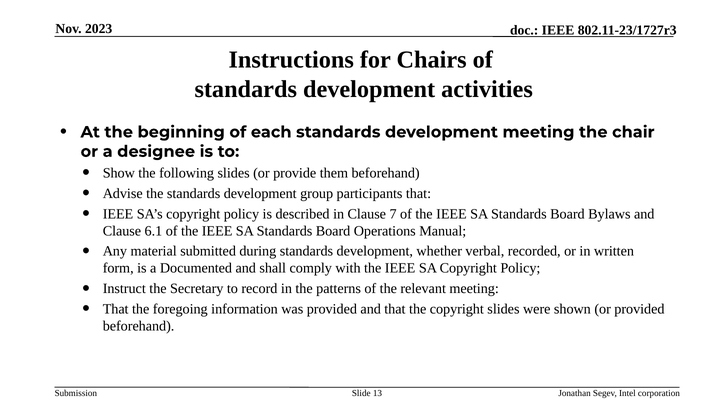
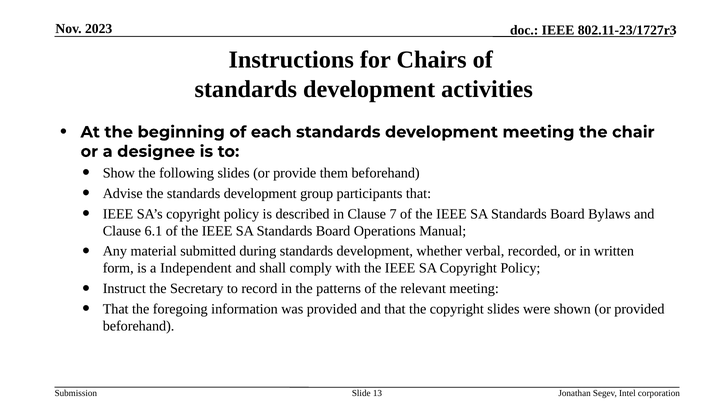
Documented: Documented -> Independent
